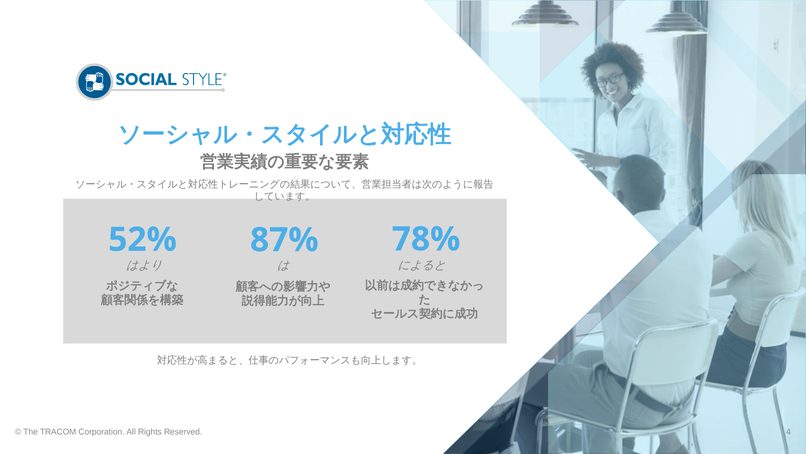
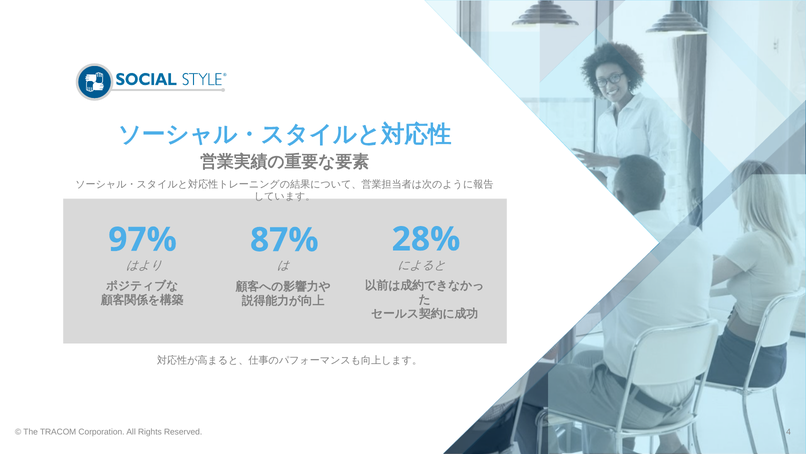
52%: 52% -> 97%
78%: 78% -> 28%
